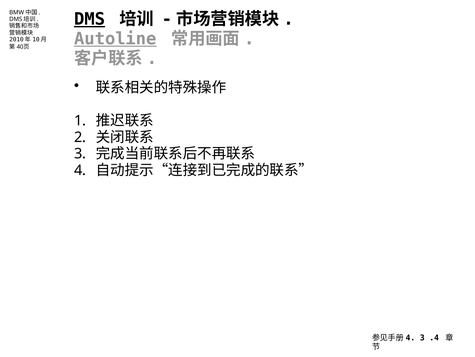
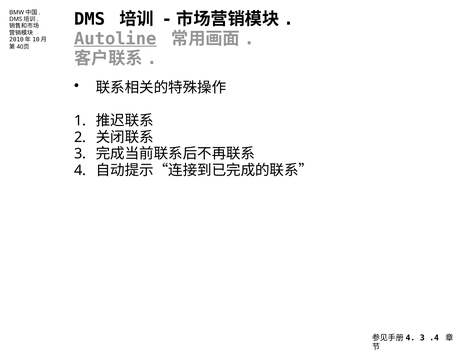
DMS underline: present -> none
